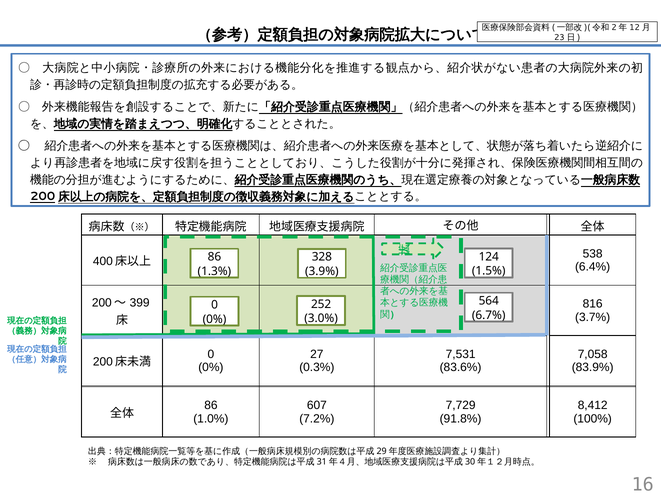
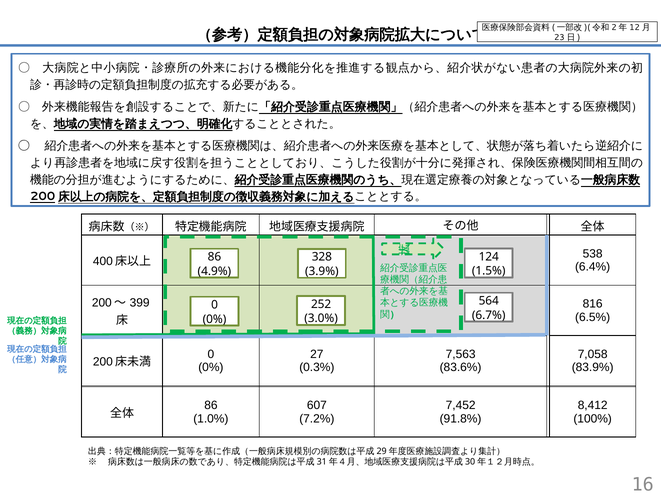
1.3%: 1.3% -> 4.9%
3.7%: 3.7% -> 6.5%
7,531: 7,531 -> 7,563
7,729: 7,729 -> 7,452
